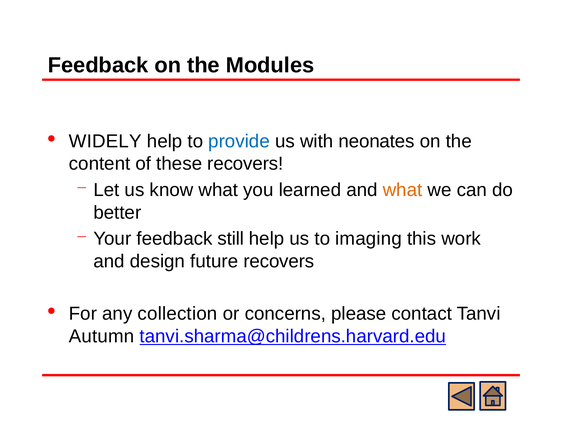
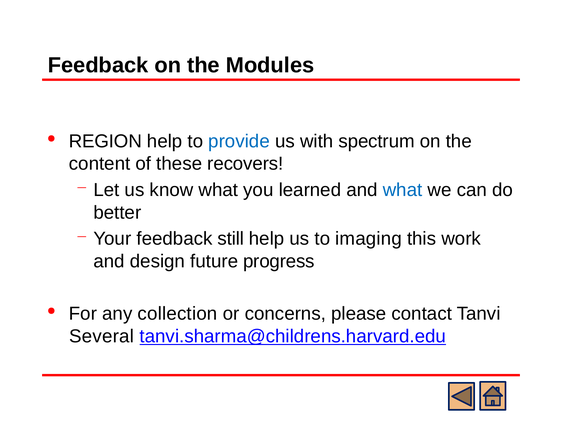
WIDELY: WIDELY -> REGION
neonates: neonates -> spectrum
what at (403, 190) colour: orange -> blue
future recovers: recovers -> progress
Autumn: Autumn -> Several
